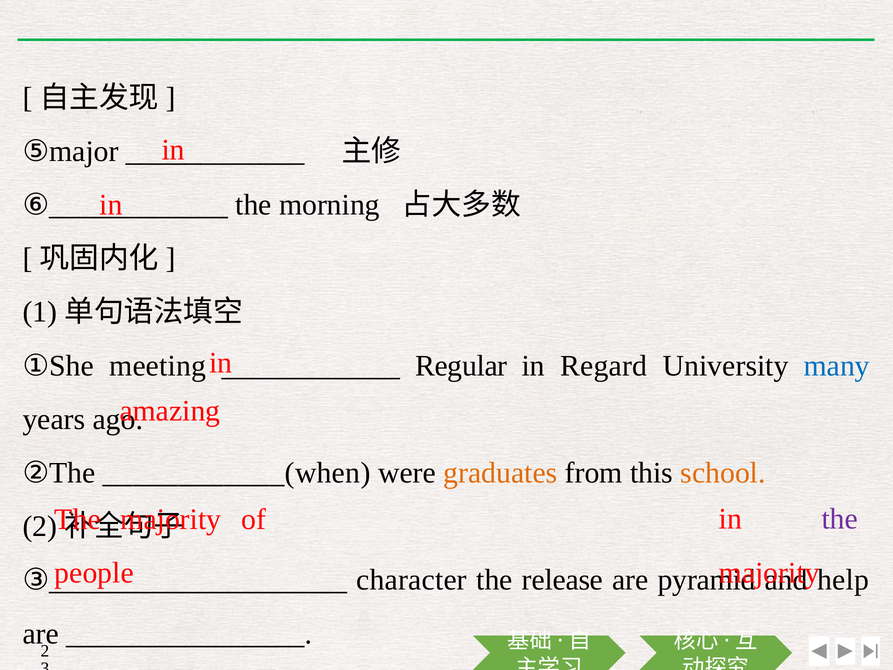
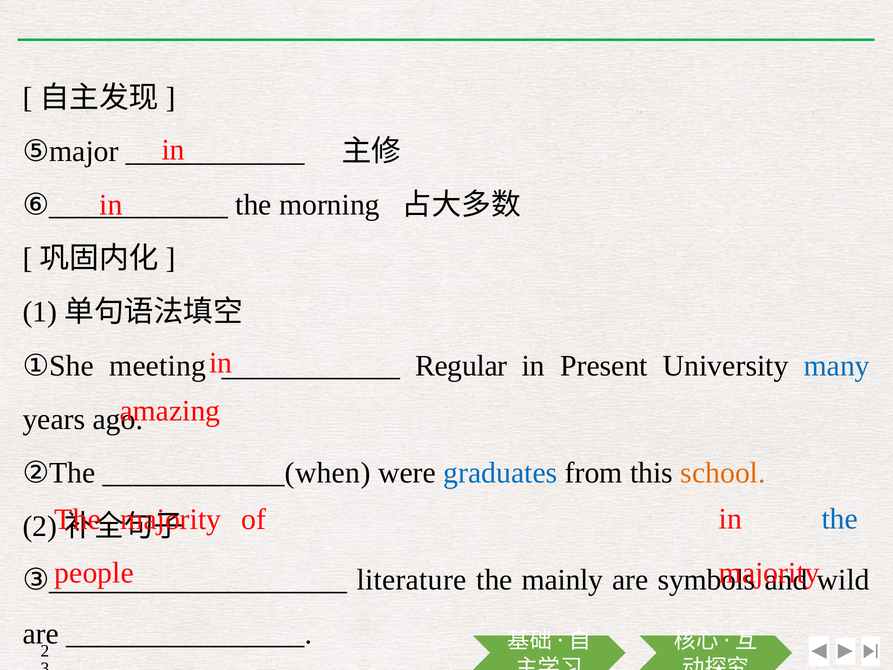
Regard: Regard -> Present
graduates colour: orange -> blue
the at (840, 519) colour: purple -> blue
character: character -> literature
release: release -> mainly
pyramid: pyramid -> symbols
help: help -> wild
